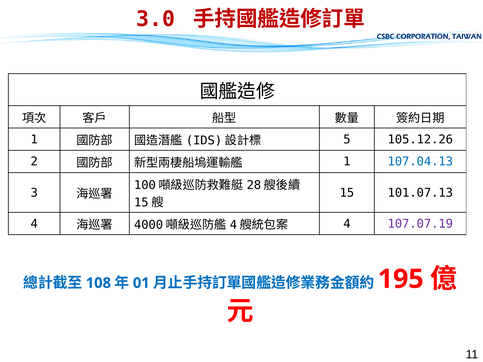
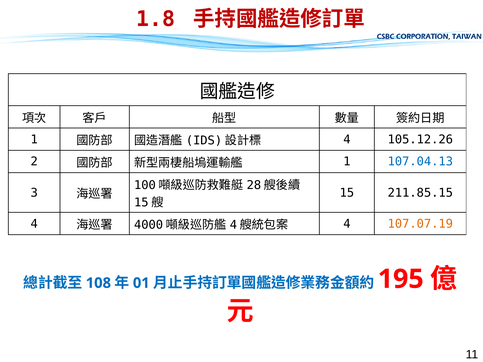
3.0: 3.0 -> 1.8
5 at (347, 139): 5 -> 4
101.07.13: 101.07.13 -> 211.85.15
107.07.19 colour: purple -> orange
